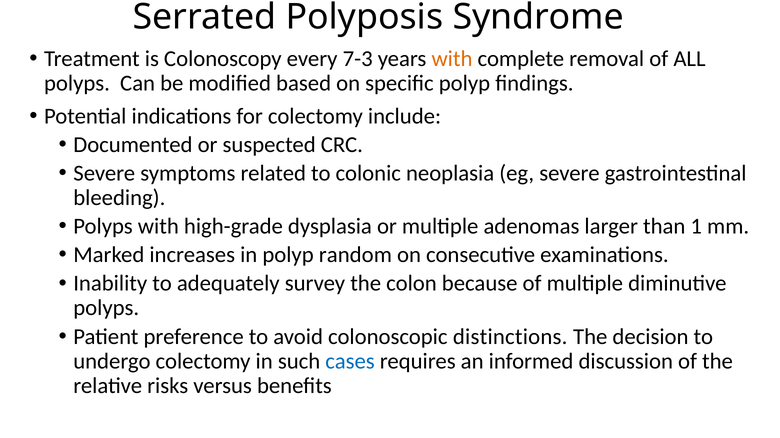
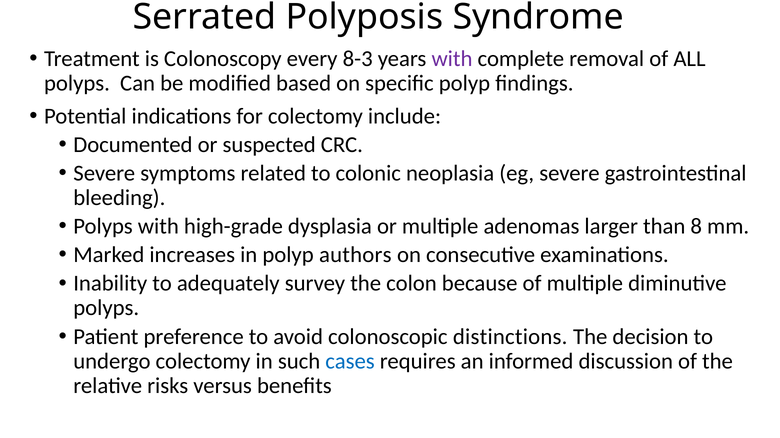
7-3: 7-3 -> 8-3
with at (452, 59) colour: orange -> purple
1: 1 -> 8
random: random -> authors
